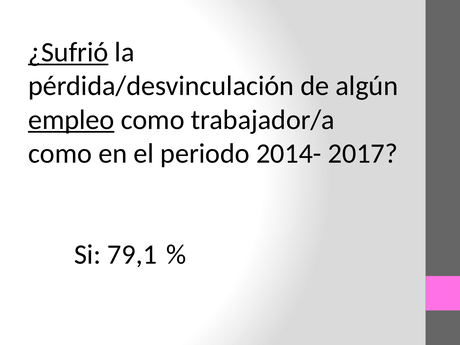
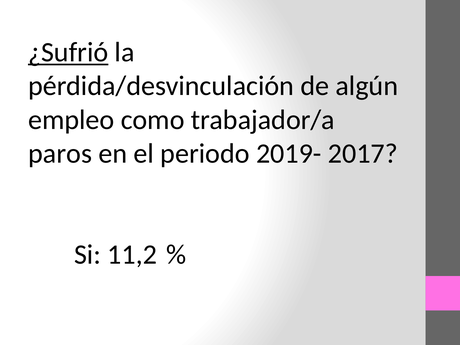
empleo underline: present -> none
como at (60, 153): como -> paros
2014-: 2014- -> 2019-
79,1: 79,1 -> 11,2
